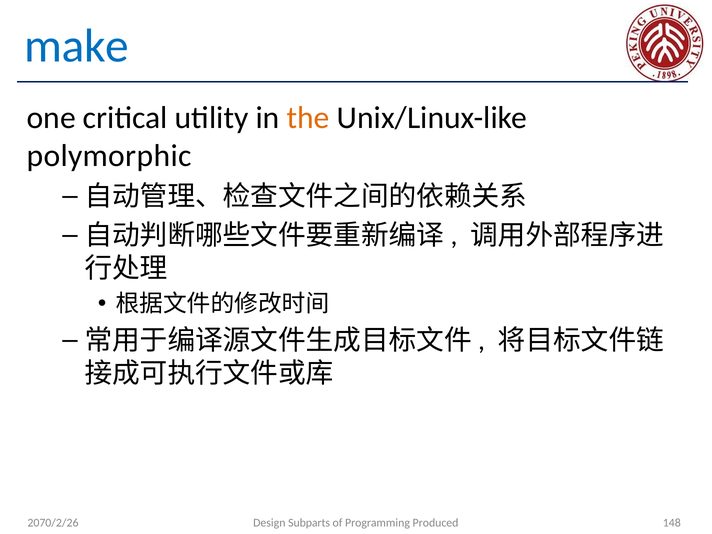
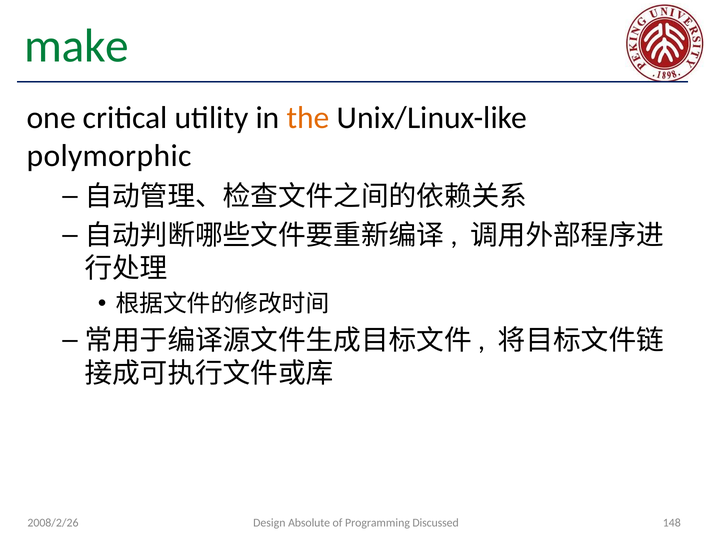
make colour: blue -> green
Subparts: Subparts -> Absolute
Produced: Produced -> Discussed
2070/2/26: 2070/2/26 -> 2008/2/26
